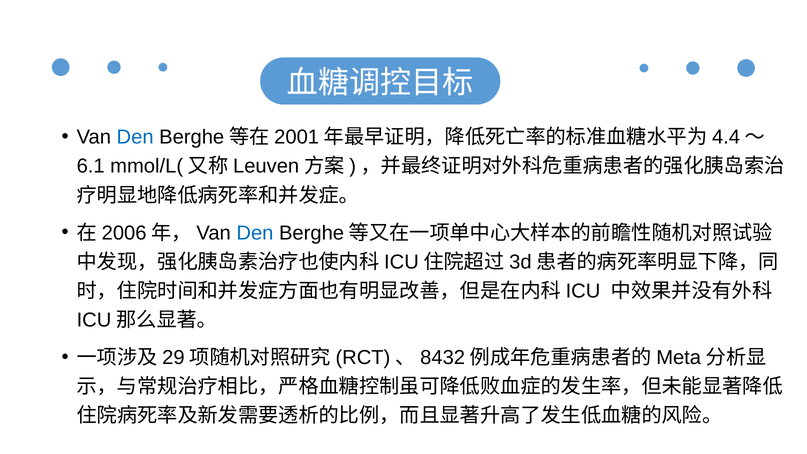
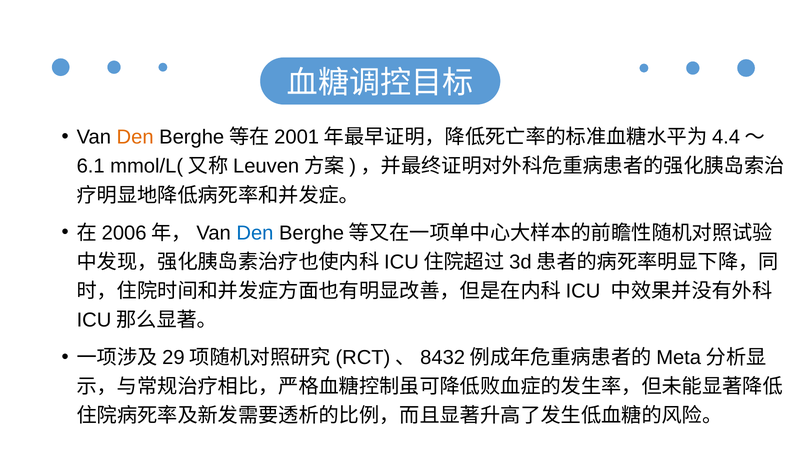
Den at (135, 137) colour: blue -> orange
